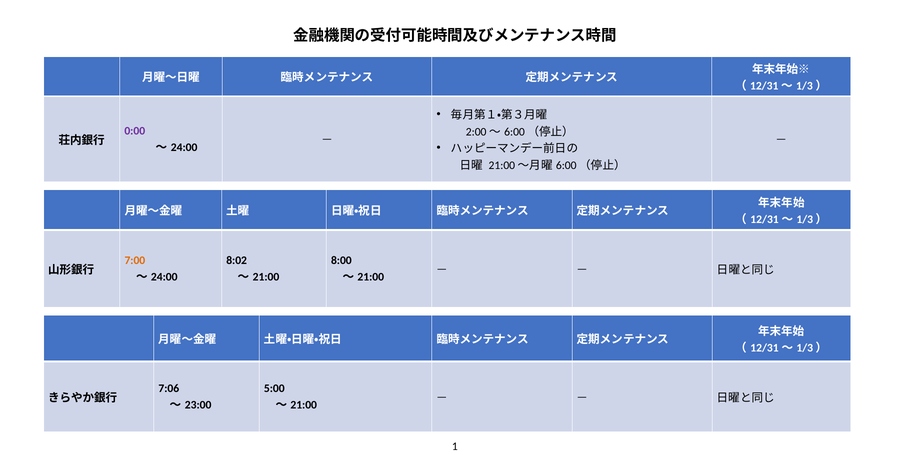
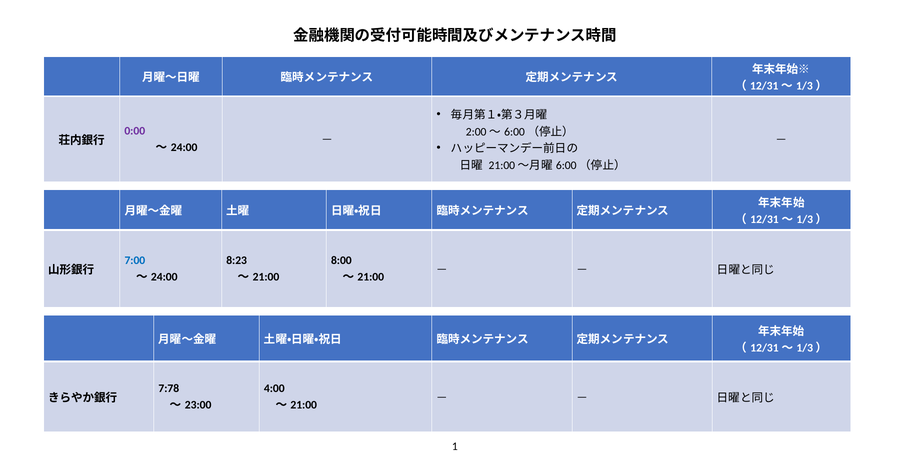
7:00 colour: orange -> blue
8:02: 8:02 -> 8:23
7:06: 7:06 -> 7:78
5:00: 5:00 -> 4:00
